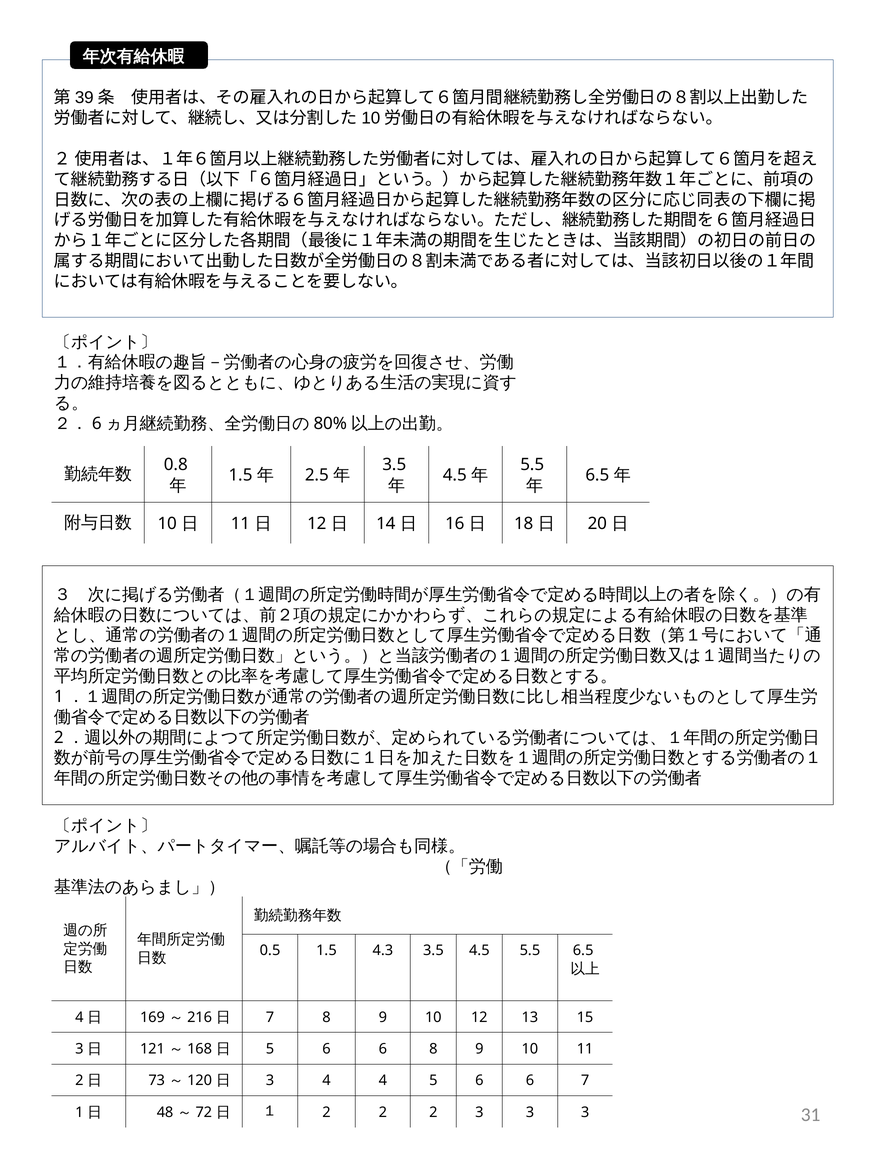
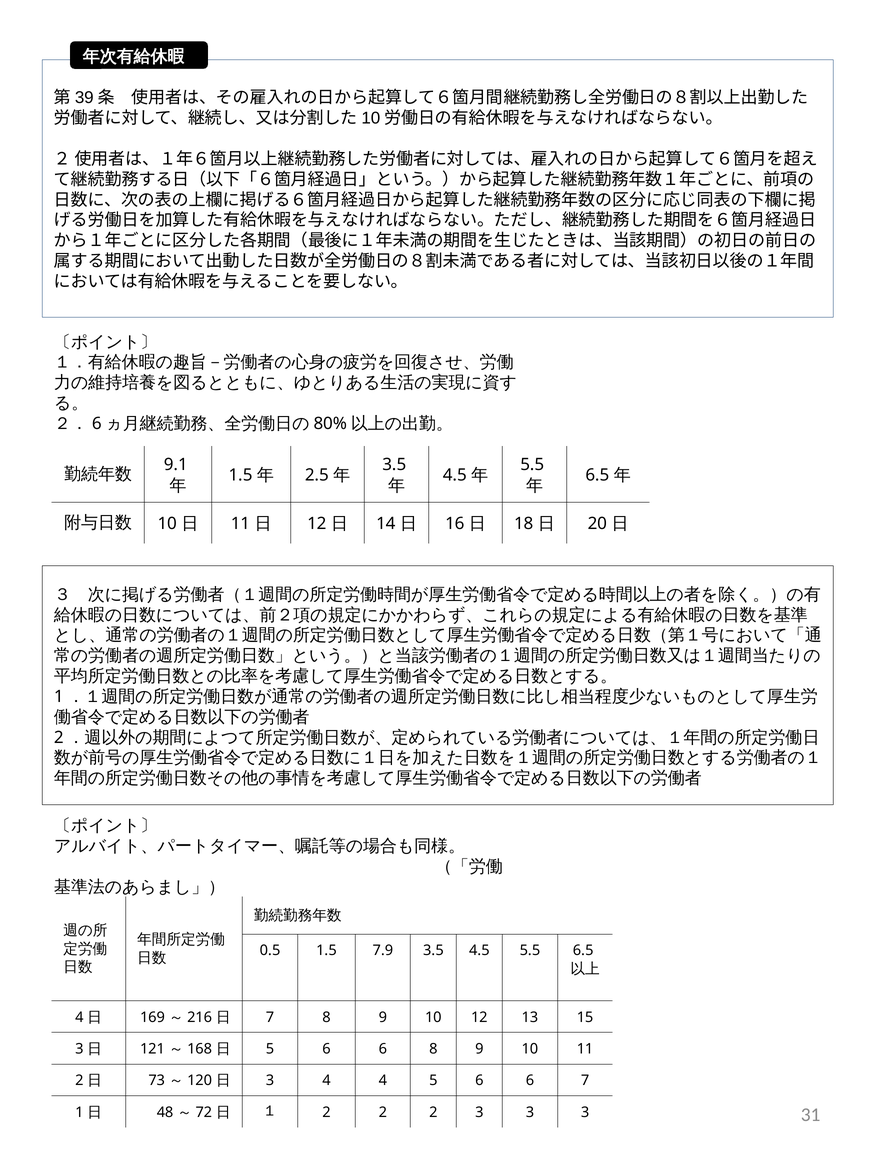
0.8: 0.8 -> 9.1
4.3: 4.3 -> 7.9
